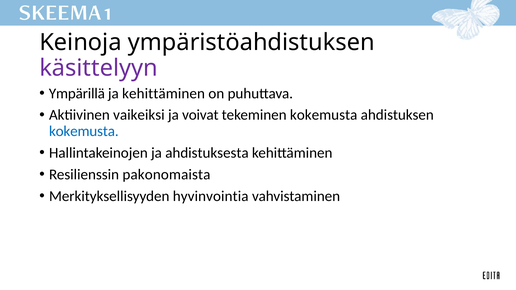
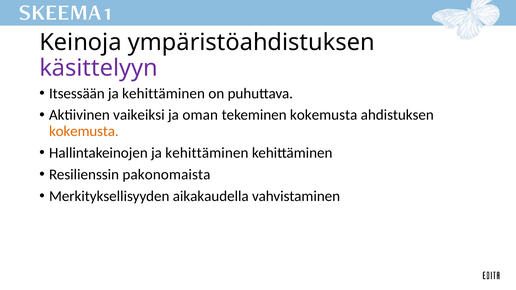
Ympärillä: Ympärillä -> Itsessään
voivat: voivat -> oman
kokemusta at (84, 131) colour: blue -> orange
Hallintakeinojen ja ahdistuksesta: ahdistuksesta -> kehittäminen
hyvinvointia: hyvinvointia -> aikakaudella
